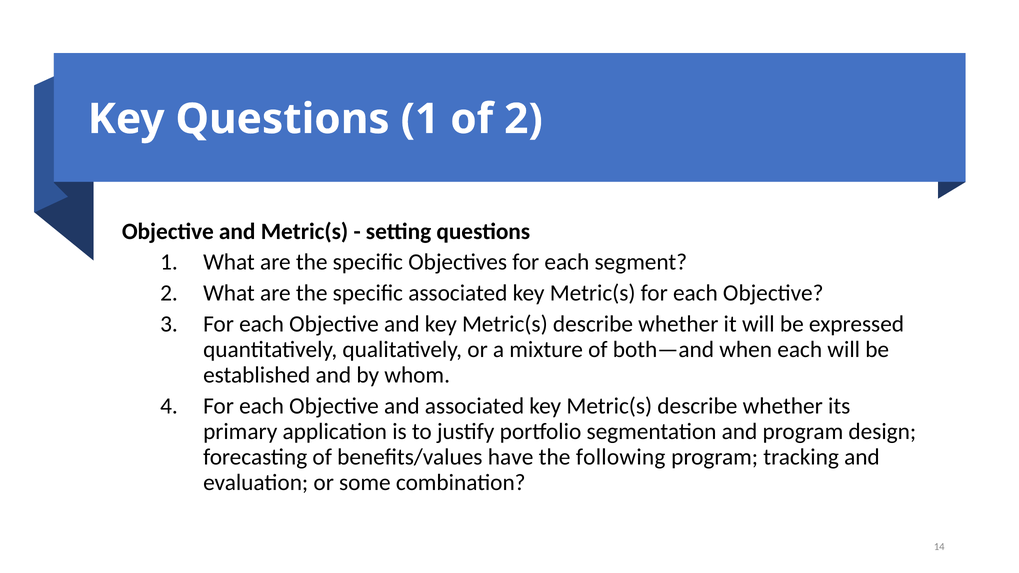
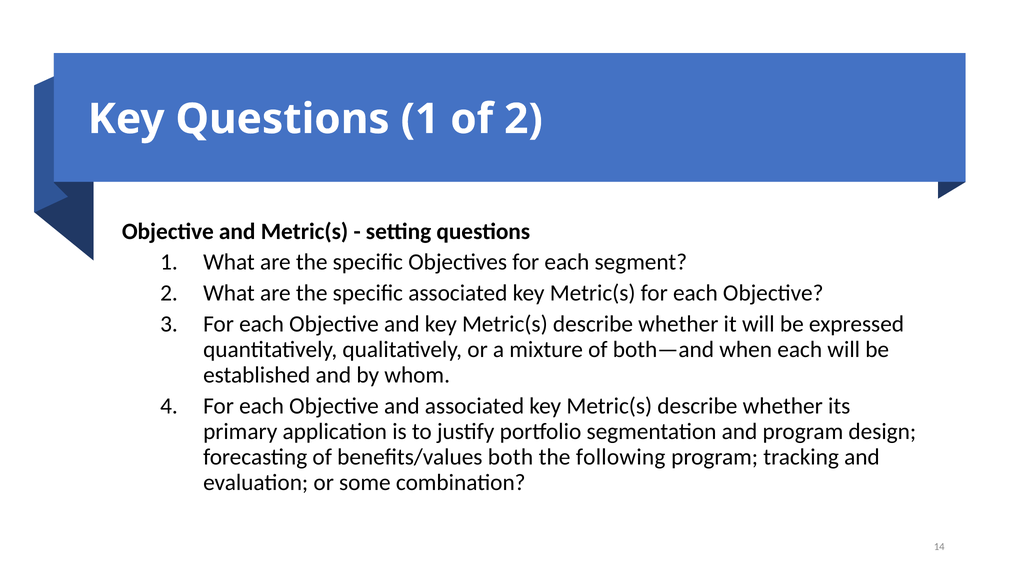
have: have -> both
